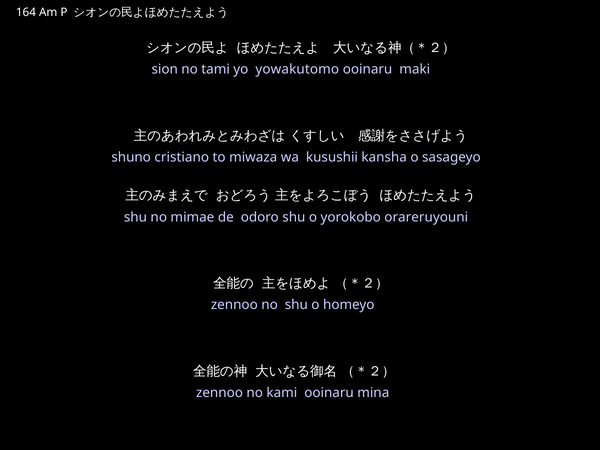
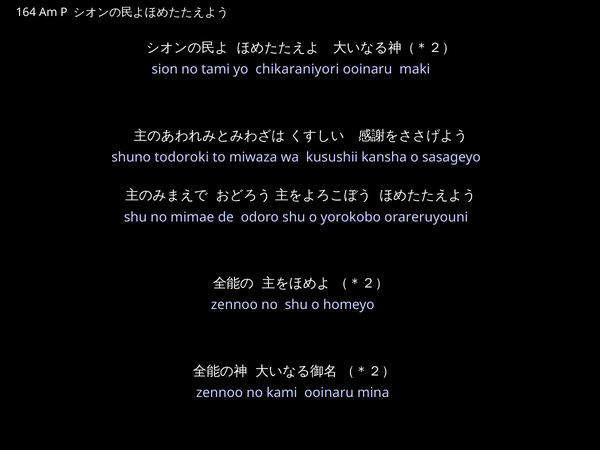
yowakutomo: yowakutomo -> chikaraniyori
cristiano: cristiano -> todoroki
